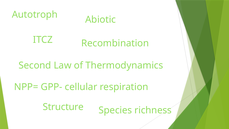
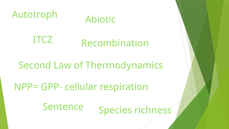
Structure: Structure -> Sentence
